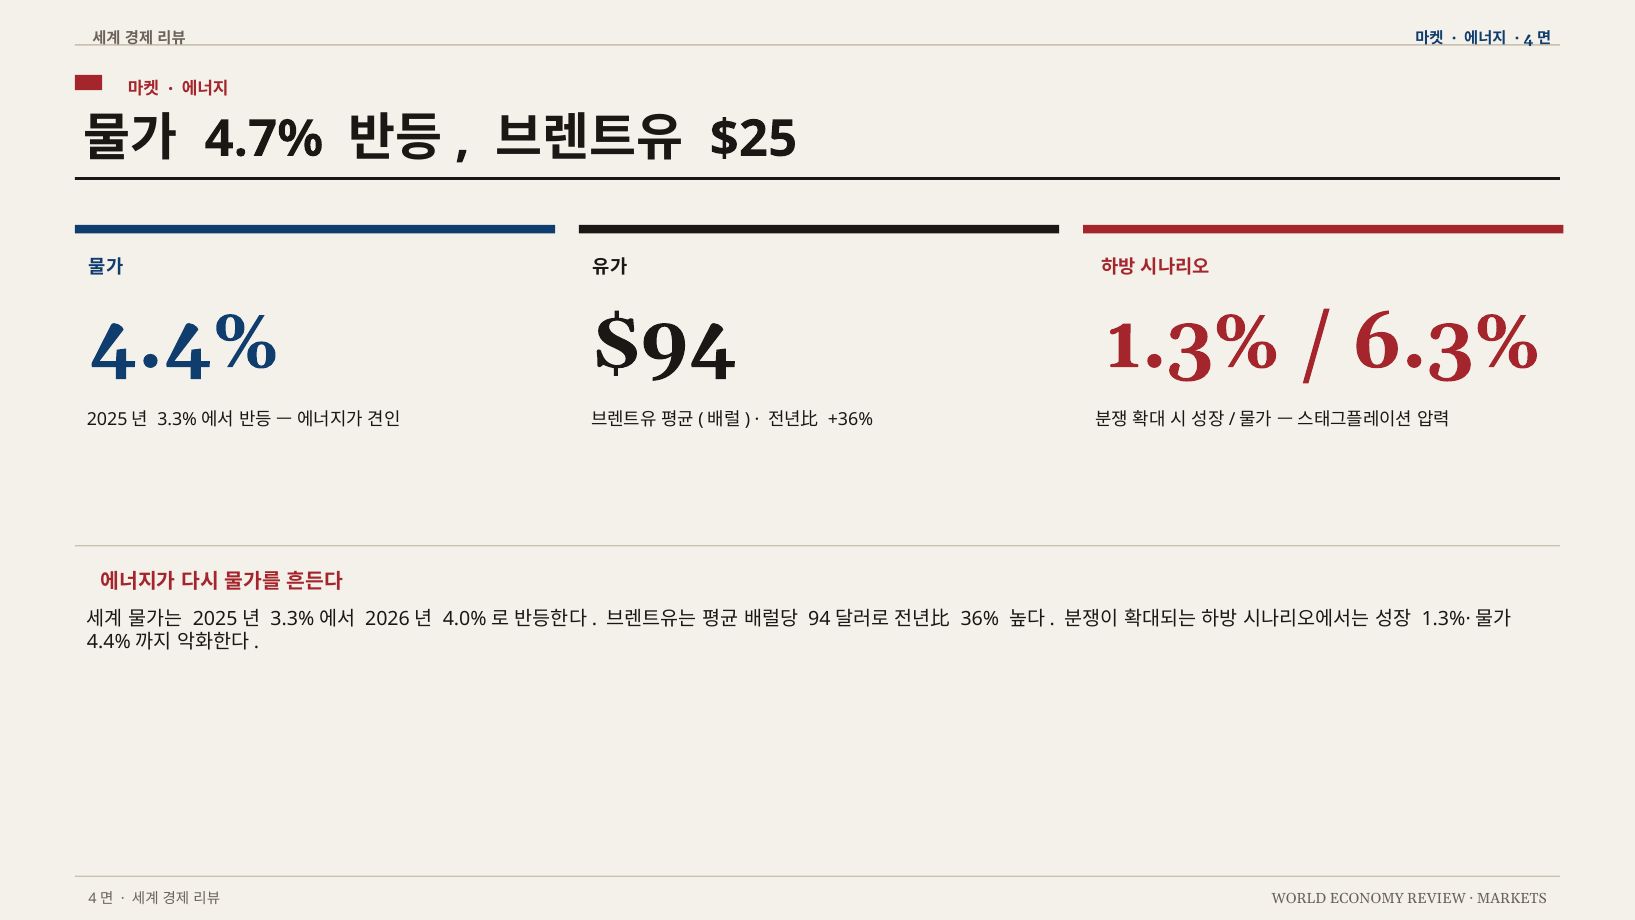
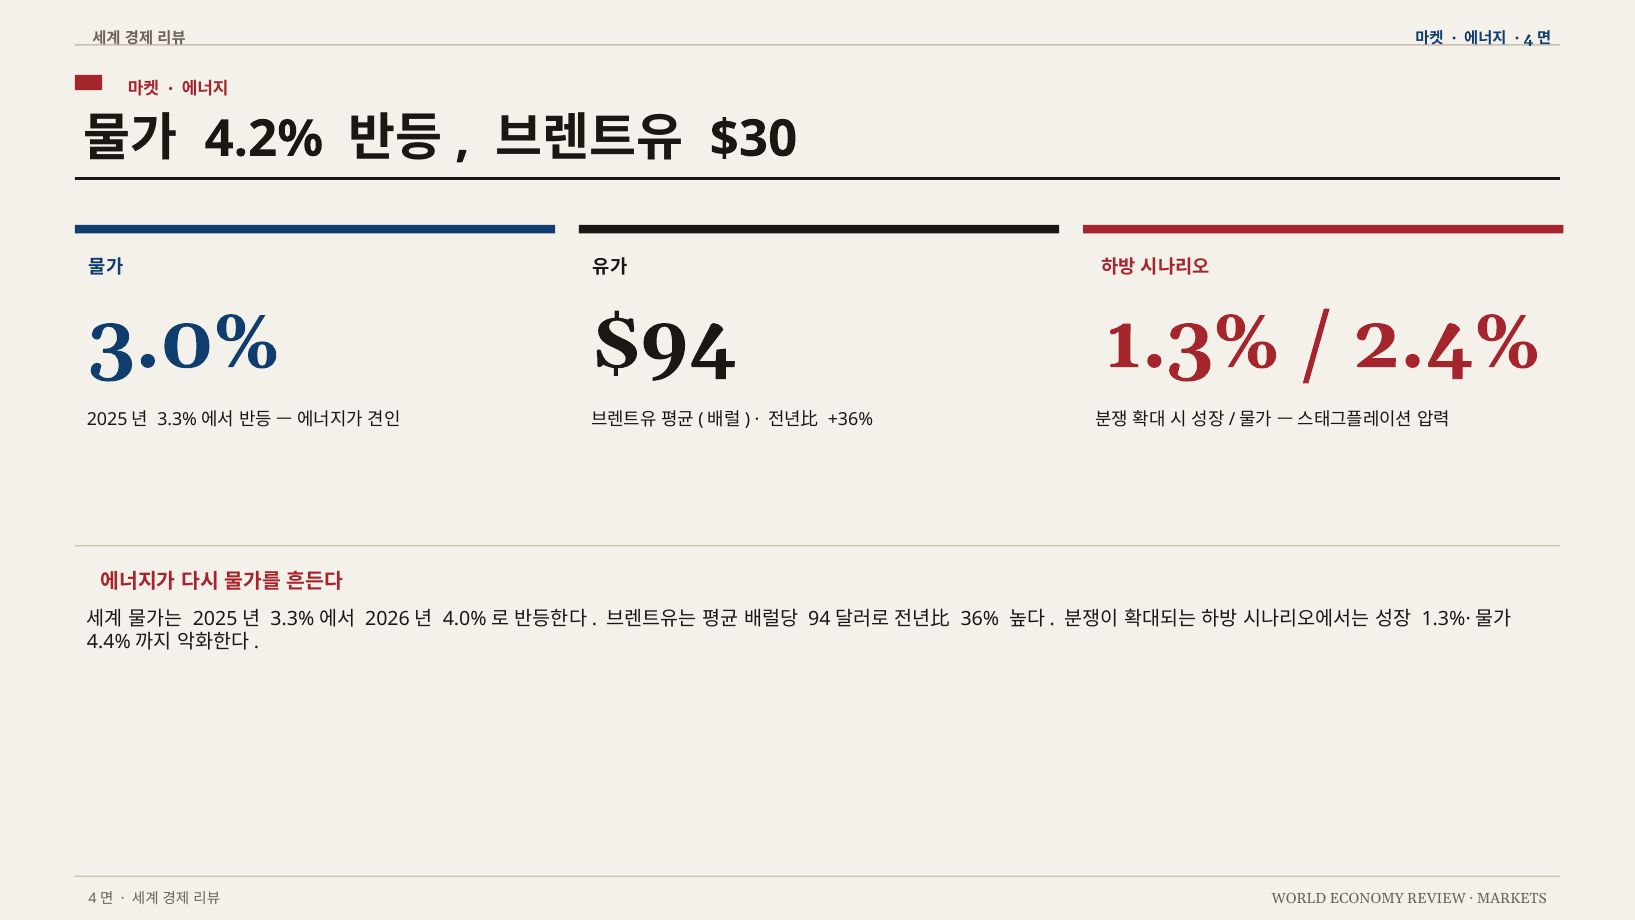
4.7%: 4.7% -> 4.2%
$25: $25 -> $30
4.4%: 4.4% -> 3.0%
6.3%: 6.3% -> 2.4%
